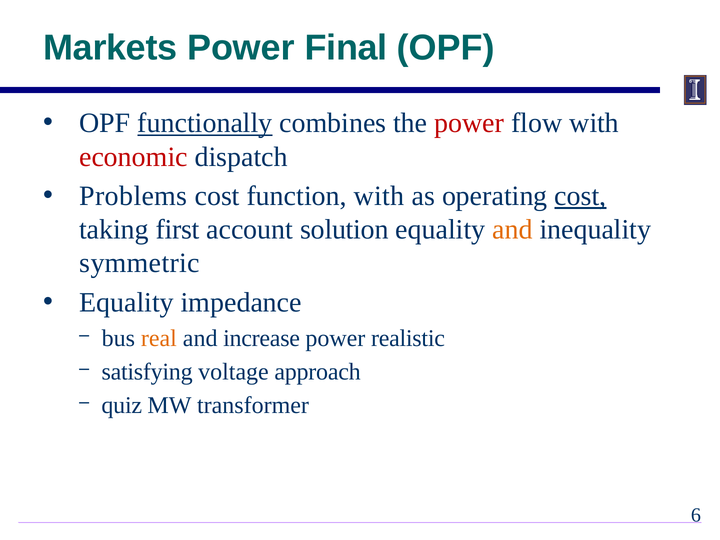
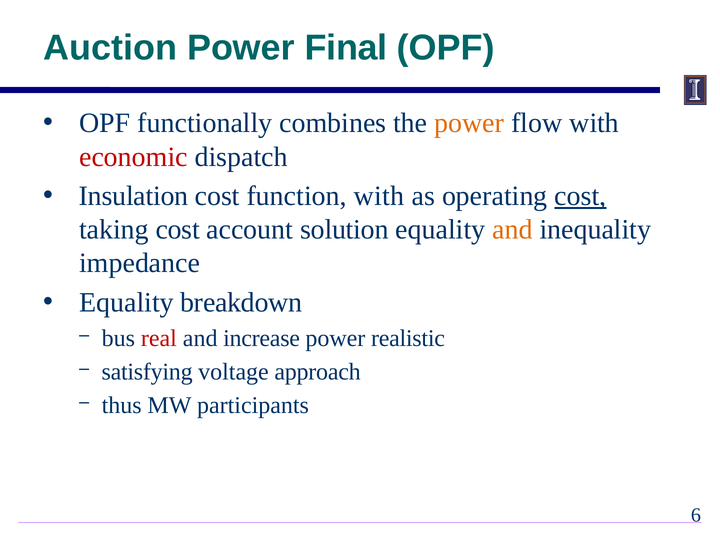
Markets: Markets -> Auction
functionally underline: present -> none
power at (469, 123) colour: red -> orange
Problems: Problems -> Insulation
taking first: first -> cost
symmetric: symmetric -> impedance
impedance: impedance -> breakdown
real colour: orange -> red
quiz: quiz -> thus
transformer: transformer -> participants
